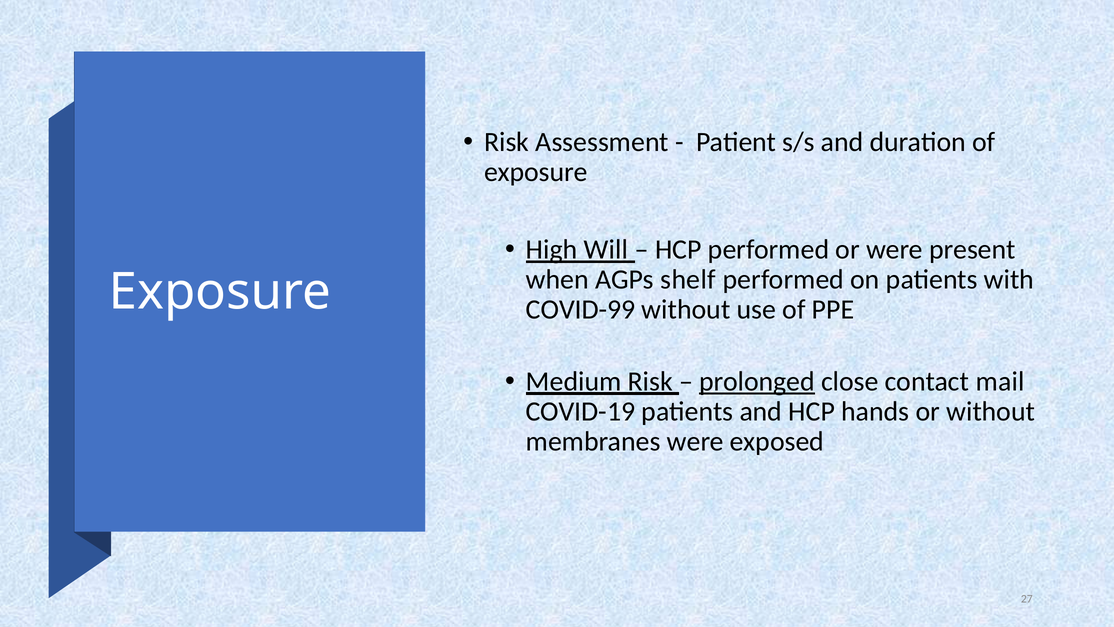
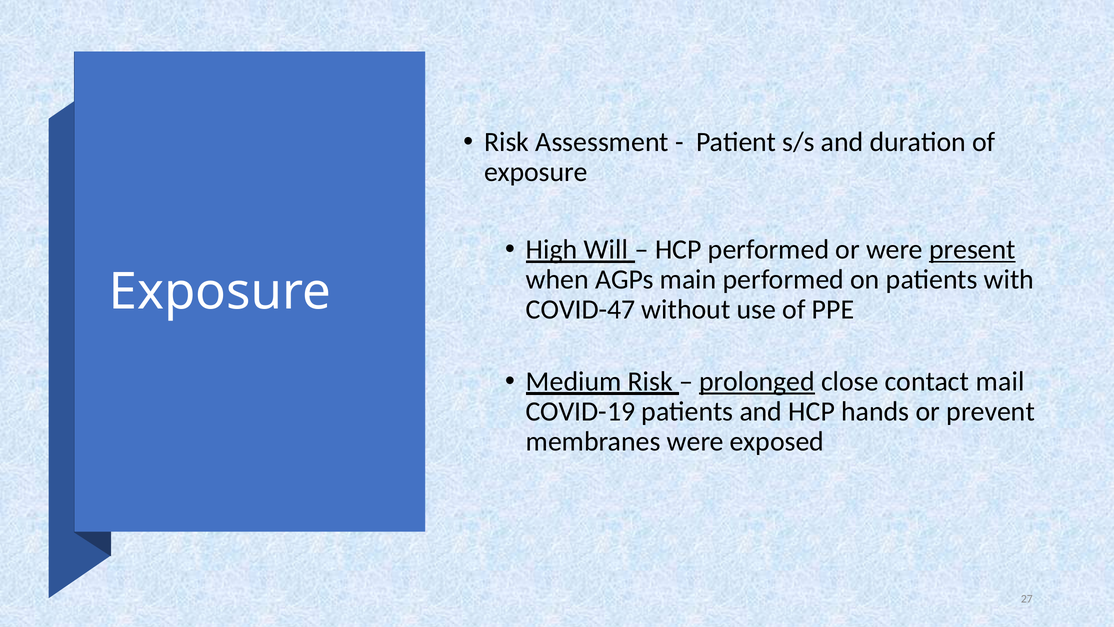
present underline: none -> present
shelf: shelf -> main
COVID-99: COVID-99 -> COVID-47
or without: without -> prevent
